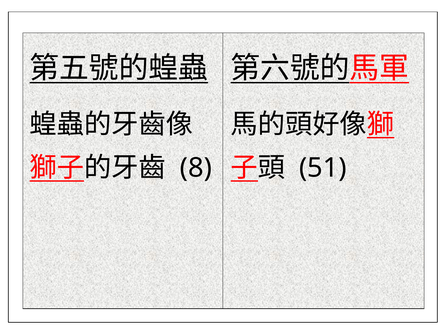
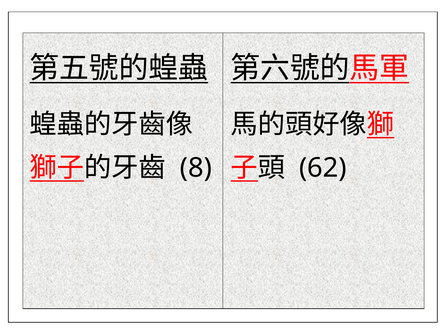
51: 51 -> 62
